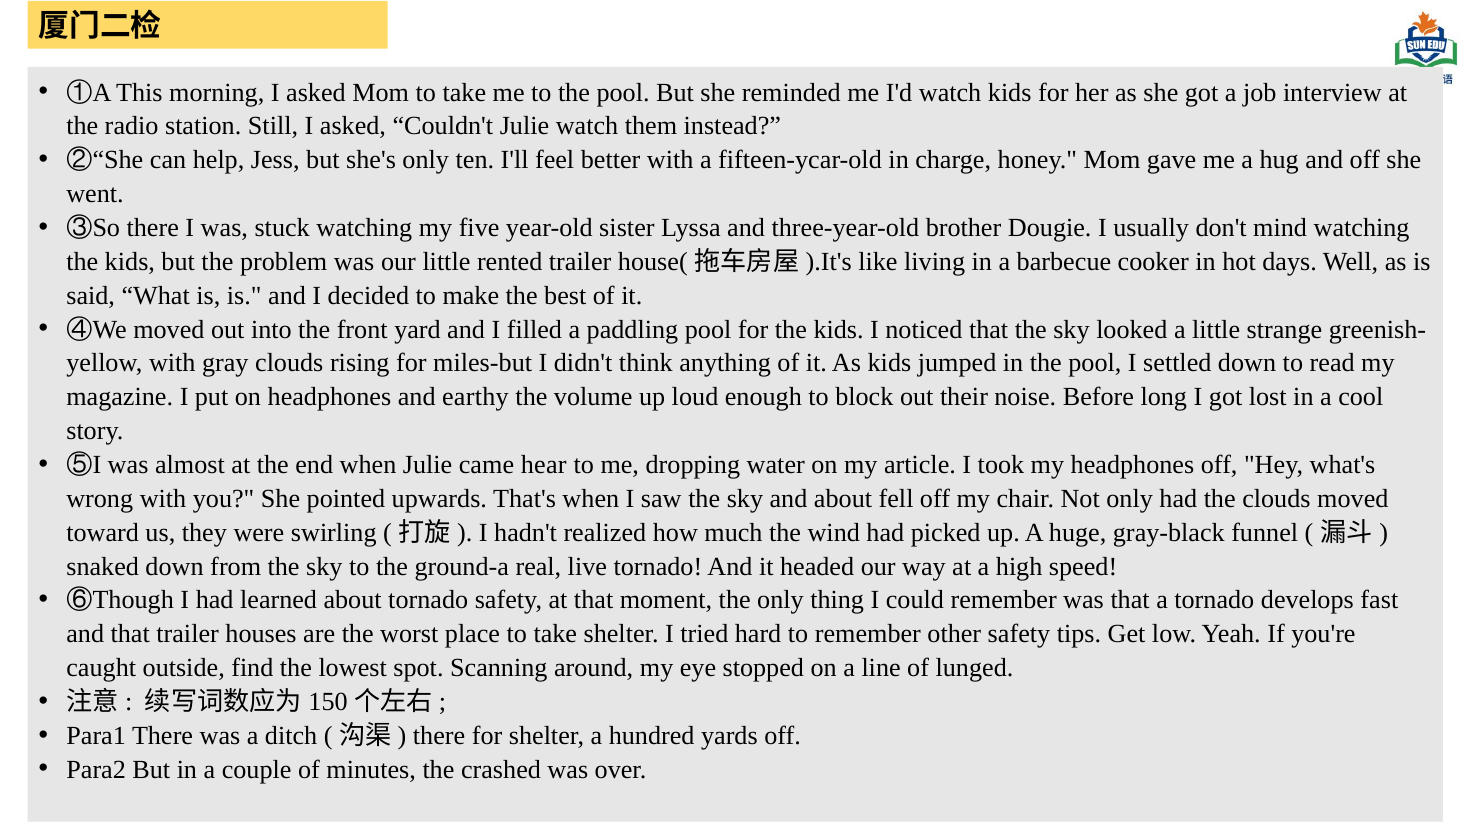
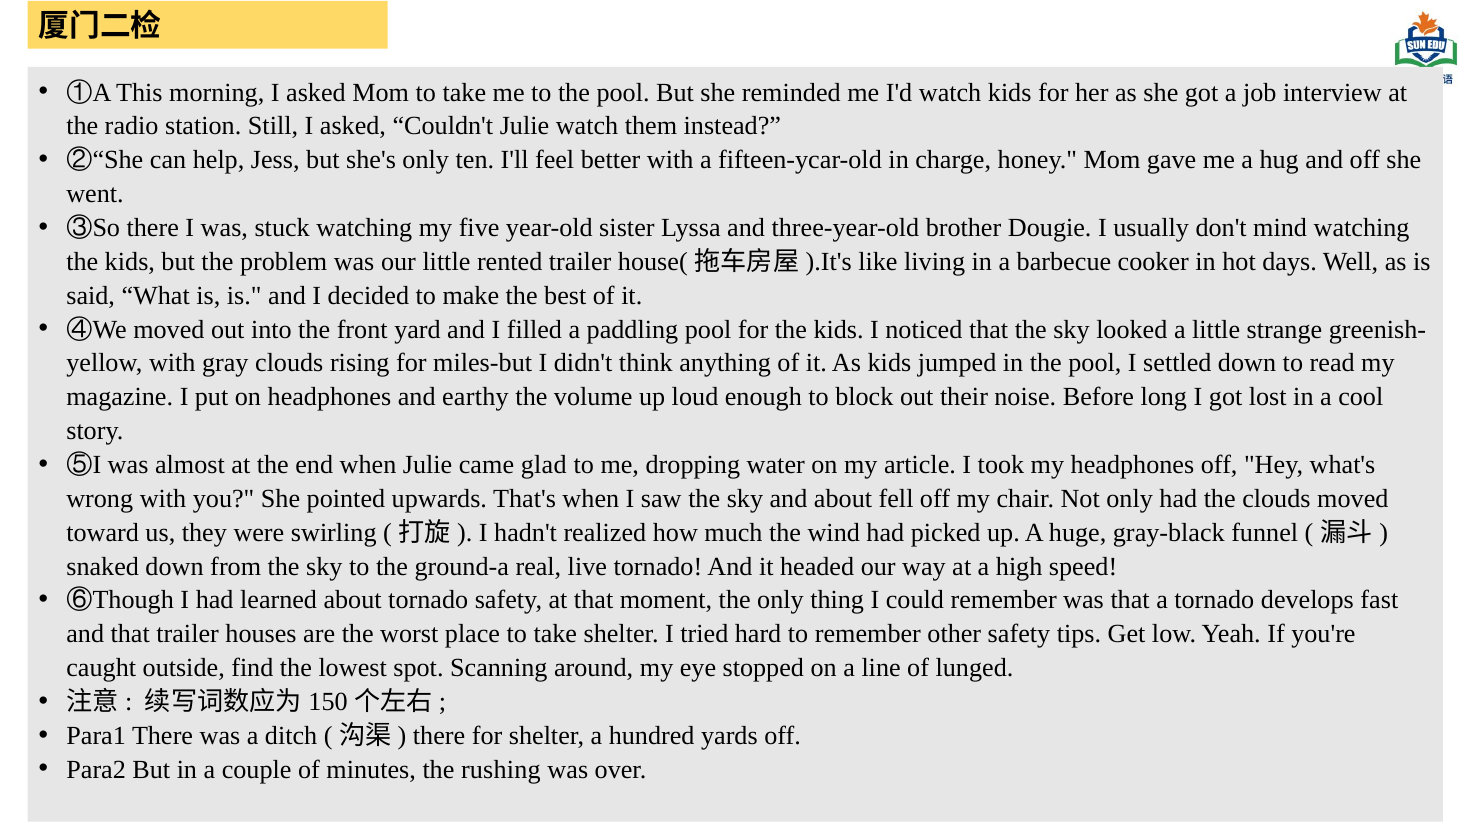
hear: hear -> glad
crashed: crashed -> rushing
